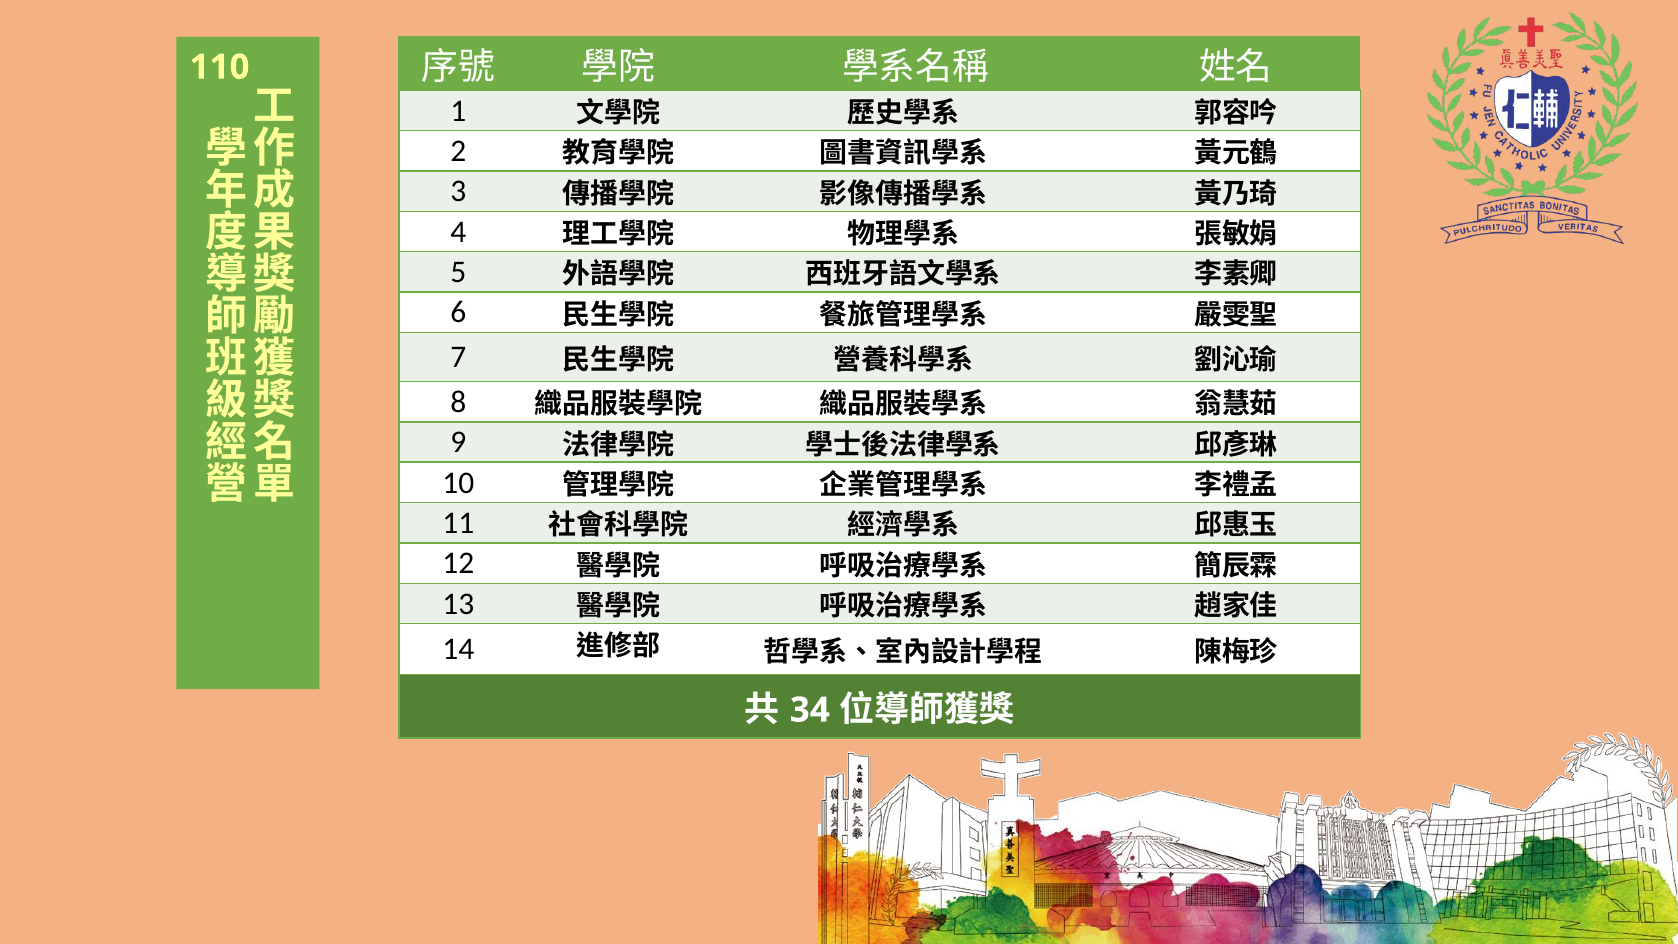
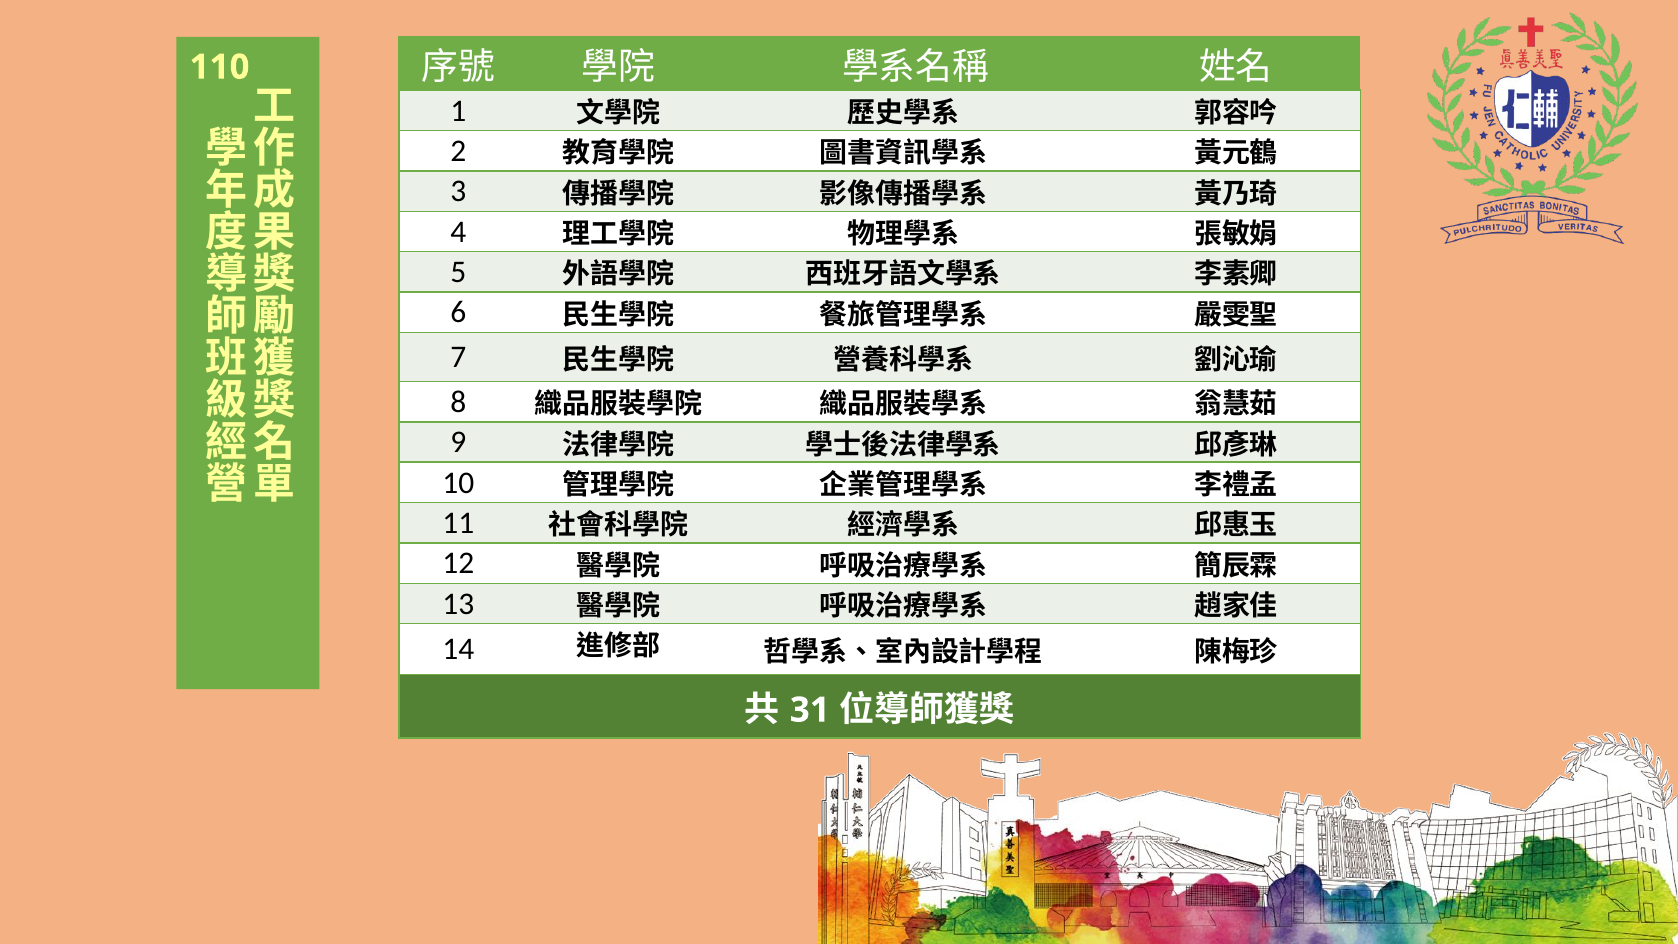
34: 34 -> 31
